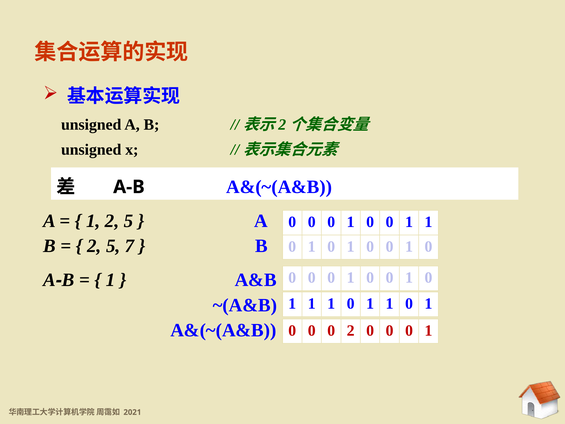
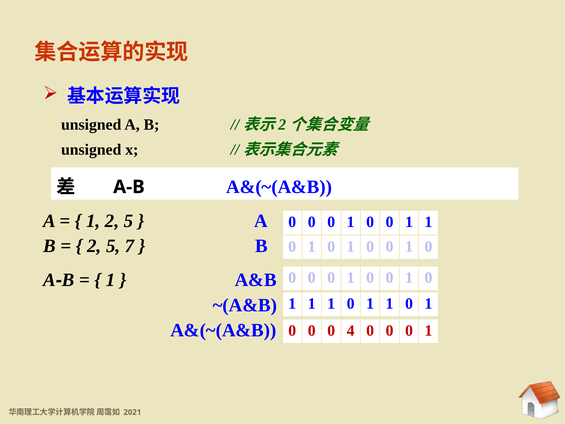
0 2: 2 -> 4
